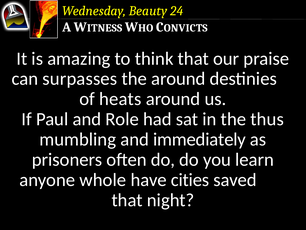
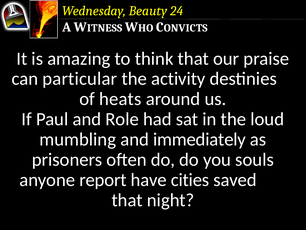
surpasses: surpasses -> particular
the around: around -> activity
thus: thus -> loud
learn: learn -> souls
whole: whole -> report
